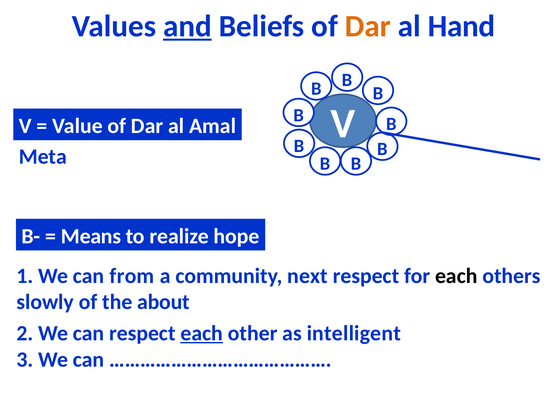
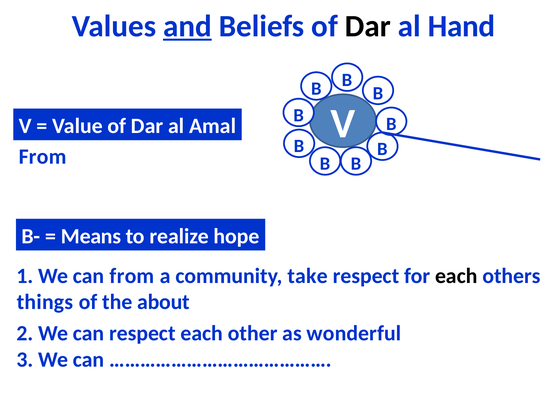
Dar at (368, 26) colour: orange -> black
Meta at (43, 157): Meta -> From
next: next -> take
slowly: slowly -> things
each at (202, 333) underline: present -> none
intelligent: intelligent -> wonderful
